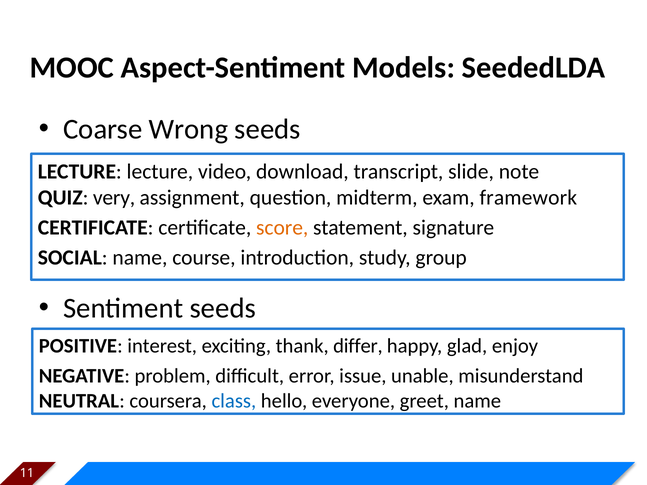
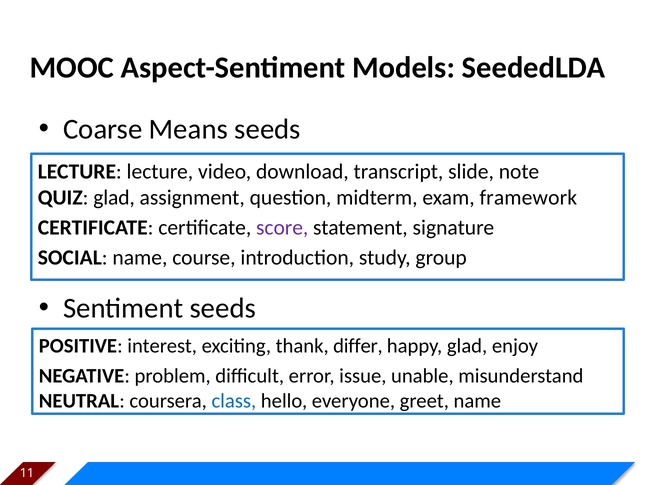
Wrong: Wrong -> Means
QUIZ very: very -> glad
score colour: orange -> purple
